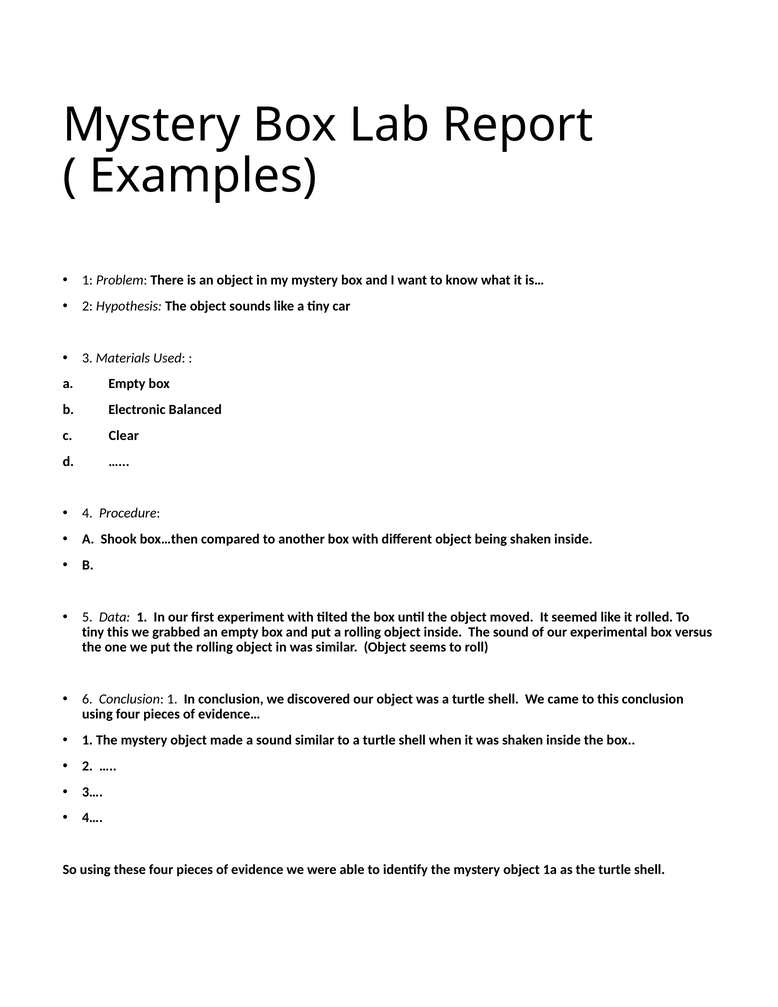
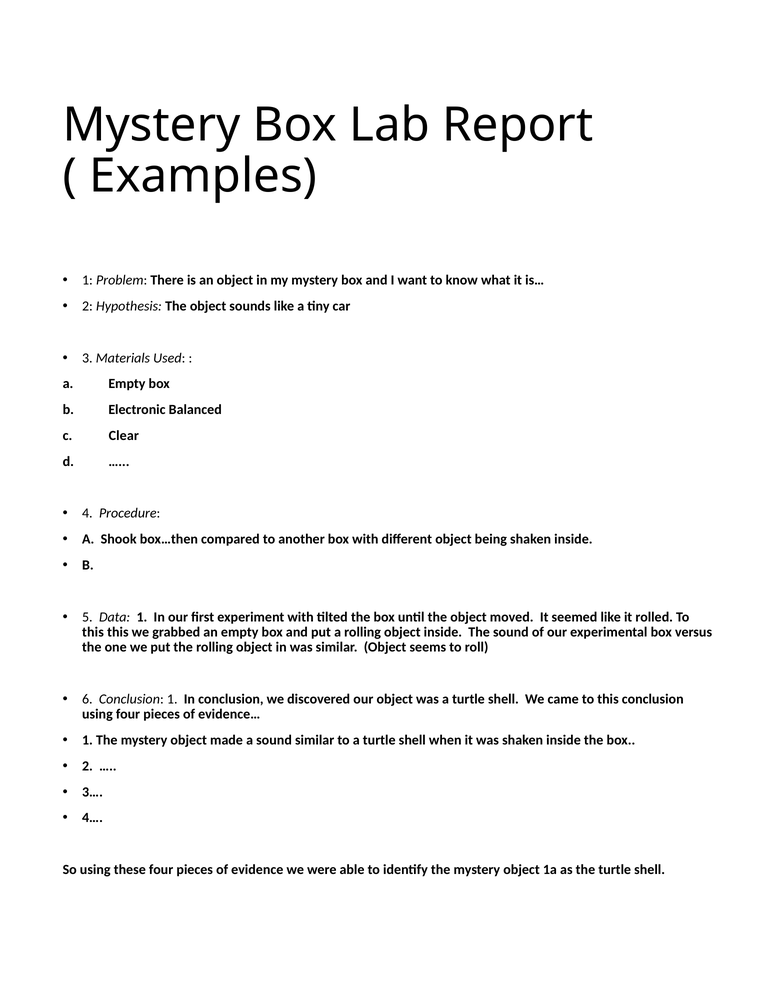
tiny at (93, 632): tiny -> this
